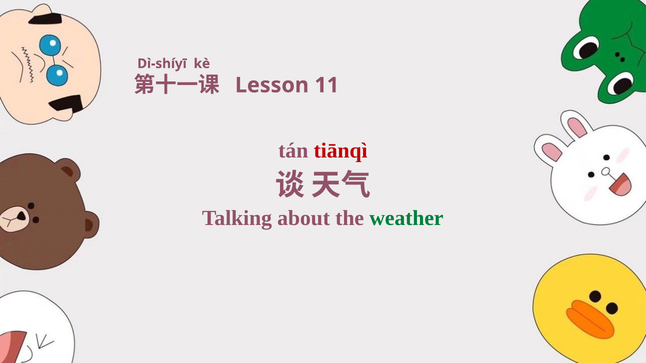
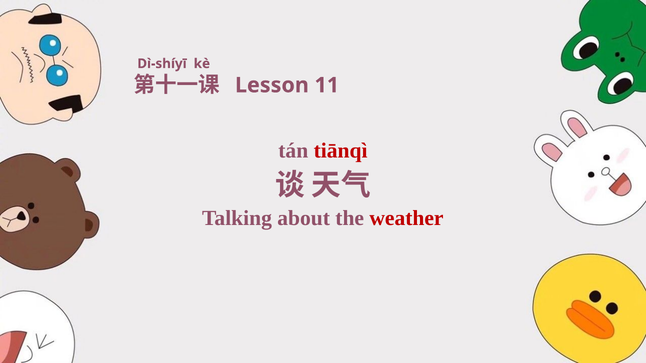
weather colour: green -> red
